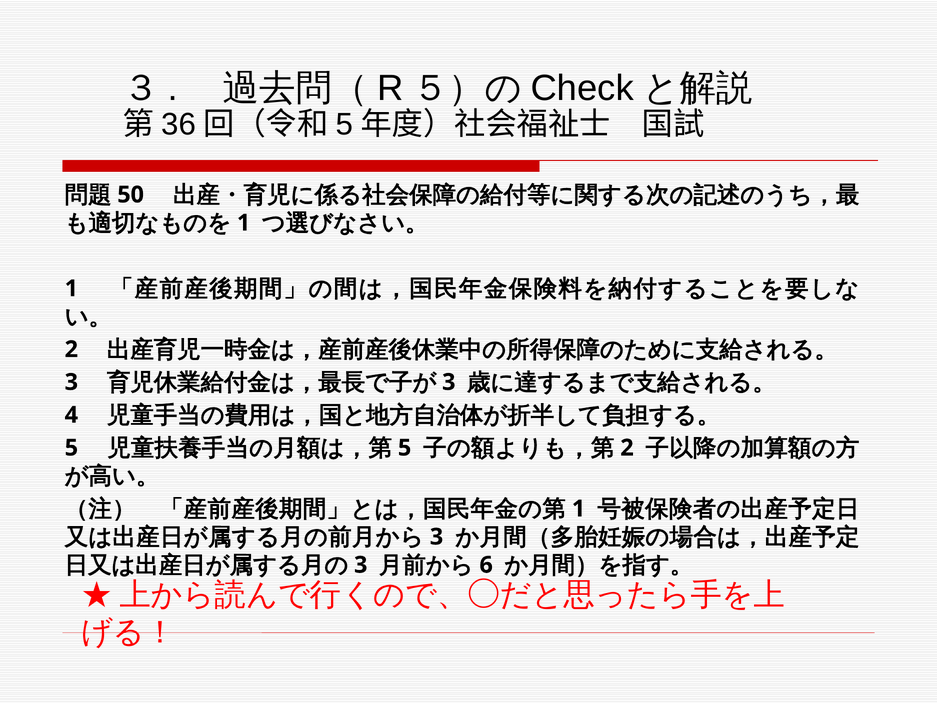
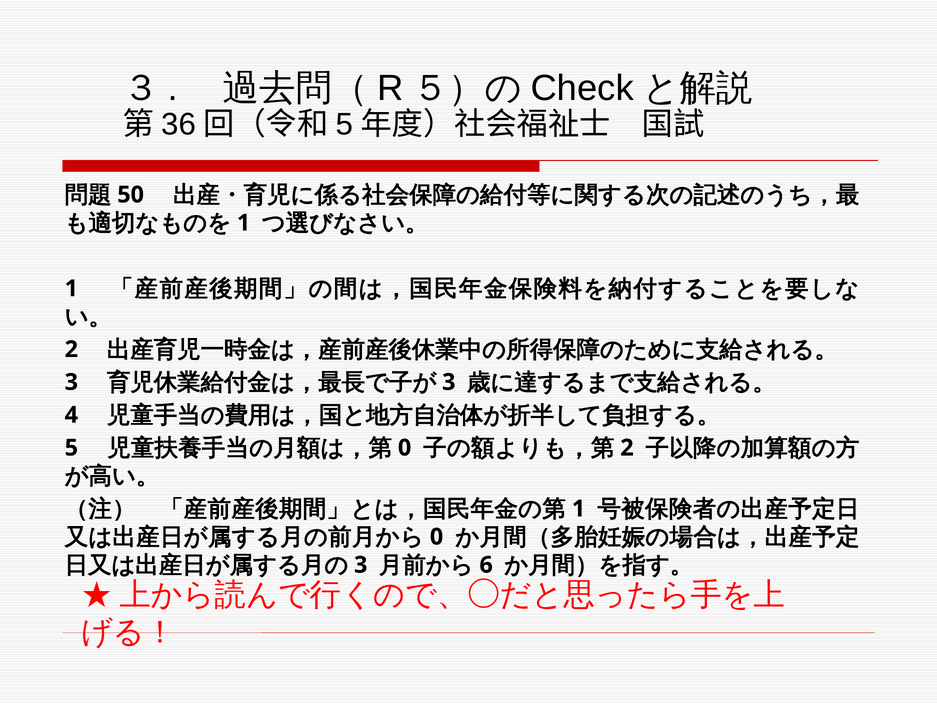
5 at (405, 448): 5 -> 0
3 at (437, 537): 3 -> 0
